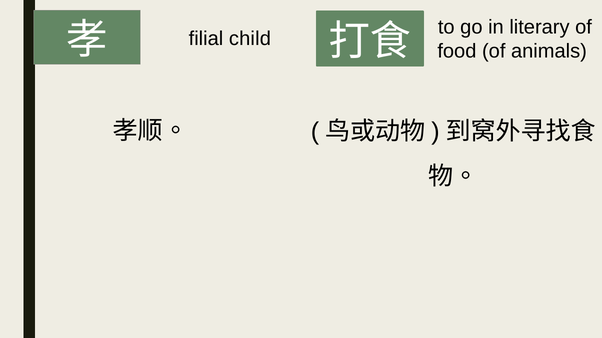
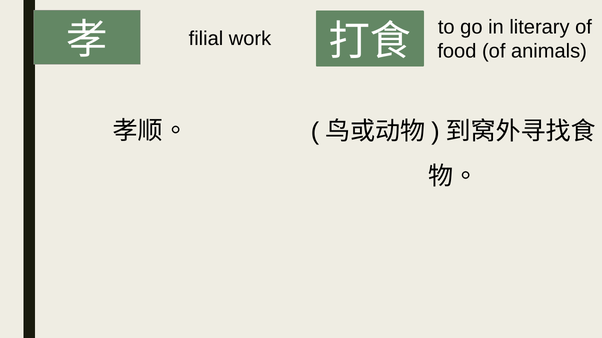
child: child -> work
